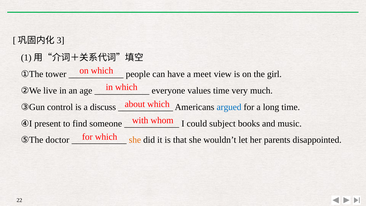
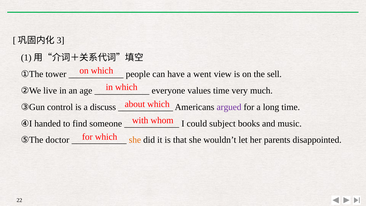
meet: meet -> went
girl: girl -> sell
argued colour: blue -> purple
present: present -> handed
